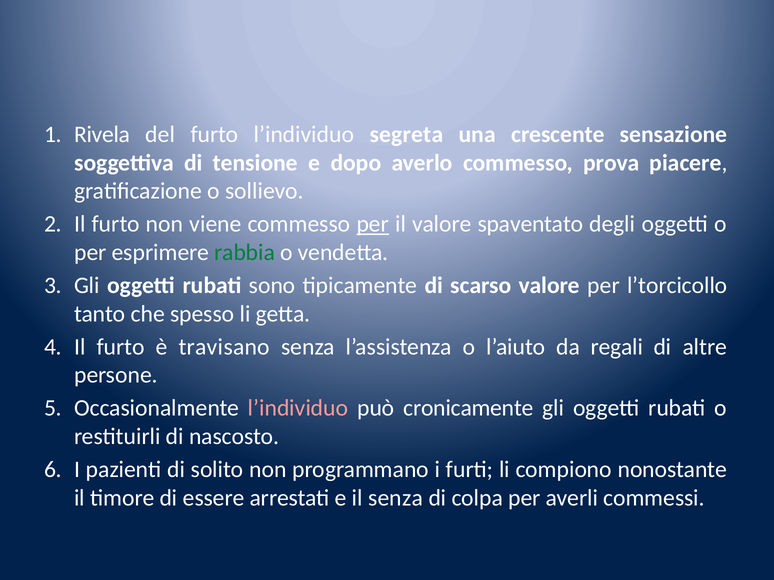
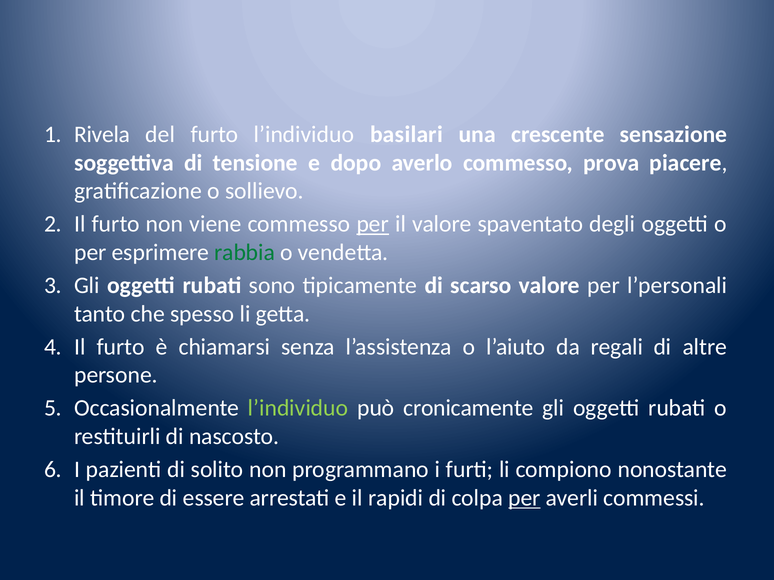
segreta: segreta -> basilari
l’torcicollo: l’torcicollo -> l’personali
travisano: travisano -> chiamarsi
l’individuo at (298, 409) colour: pink -> light green
il senza: senza -> rapidi
per at (524, 498) underline: none -> present
